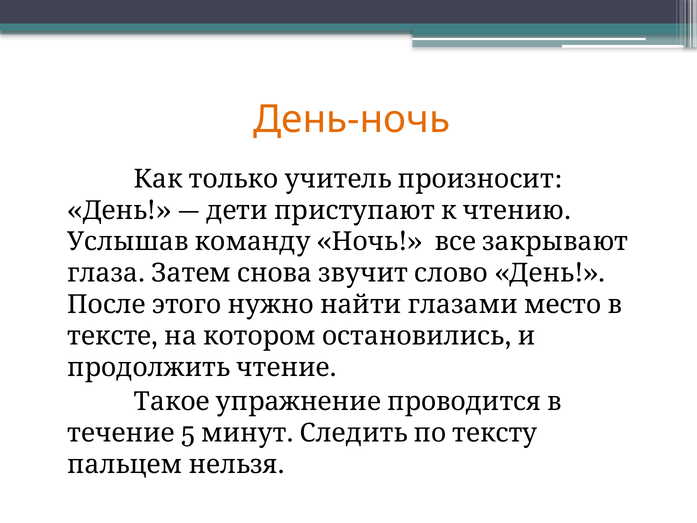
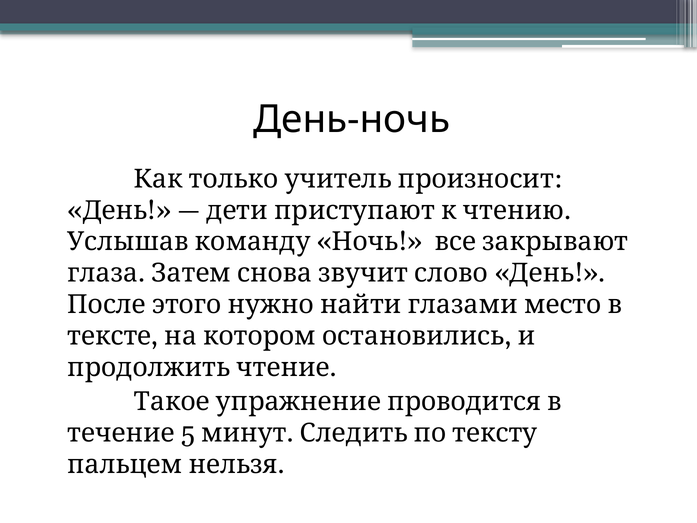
День-ночь colour: orange -> black
